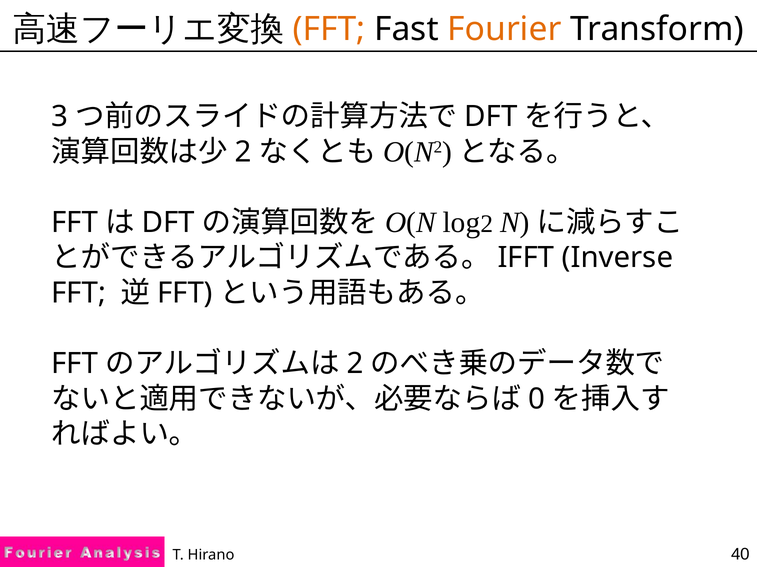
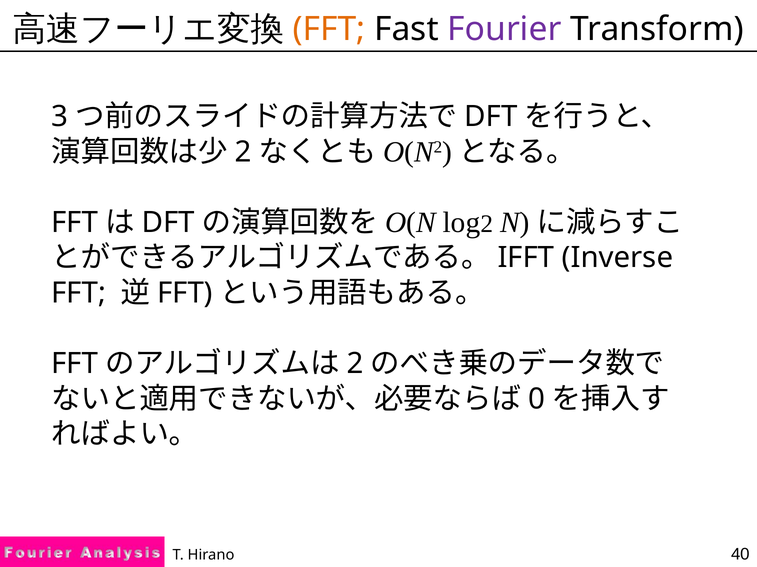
Fourier colour: orange -> purple
